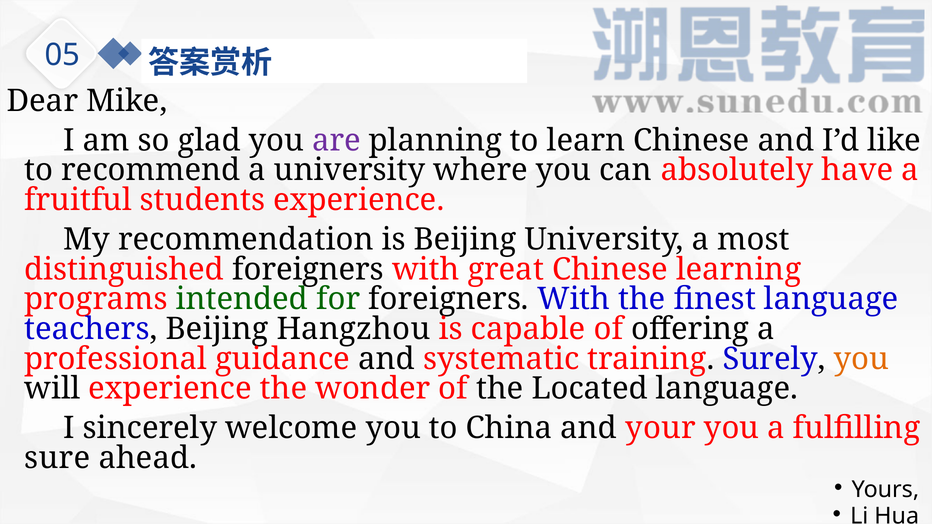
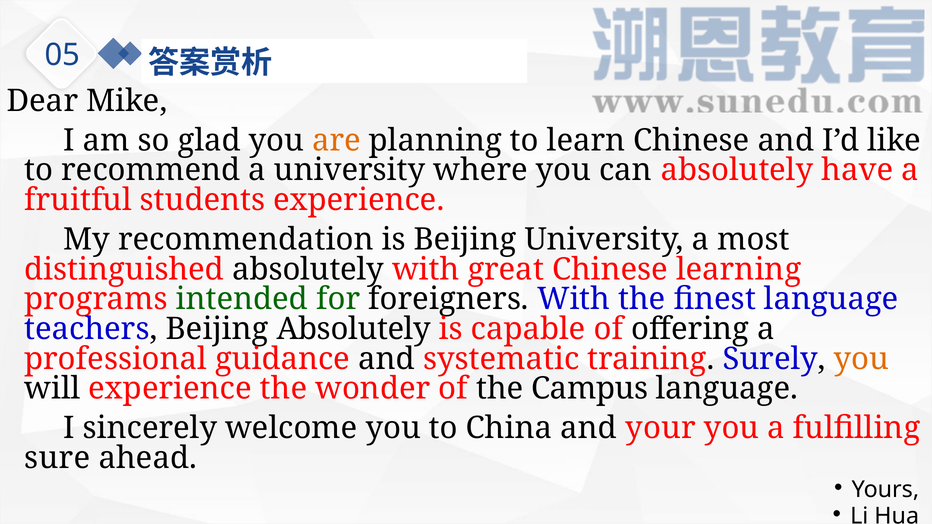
are colour: purple -> orange
distinguished foreigners: foreigners -> absolutely
Beijing Hangzhou: Hangzhou -> Absolutely
Located: Located -> Campus
